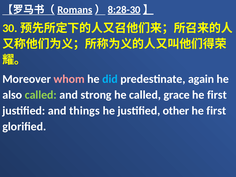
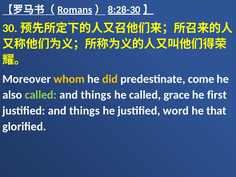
whom colour: pink -> yellow
did colour: light blue -> yellow
again: again -> come
strong at (96, 95): strong -> things
other: other -> word
first at (216, 111): first -> that
